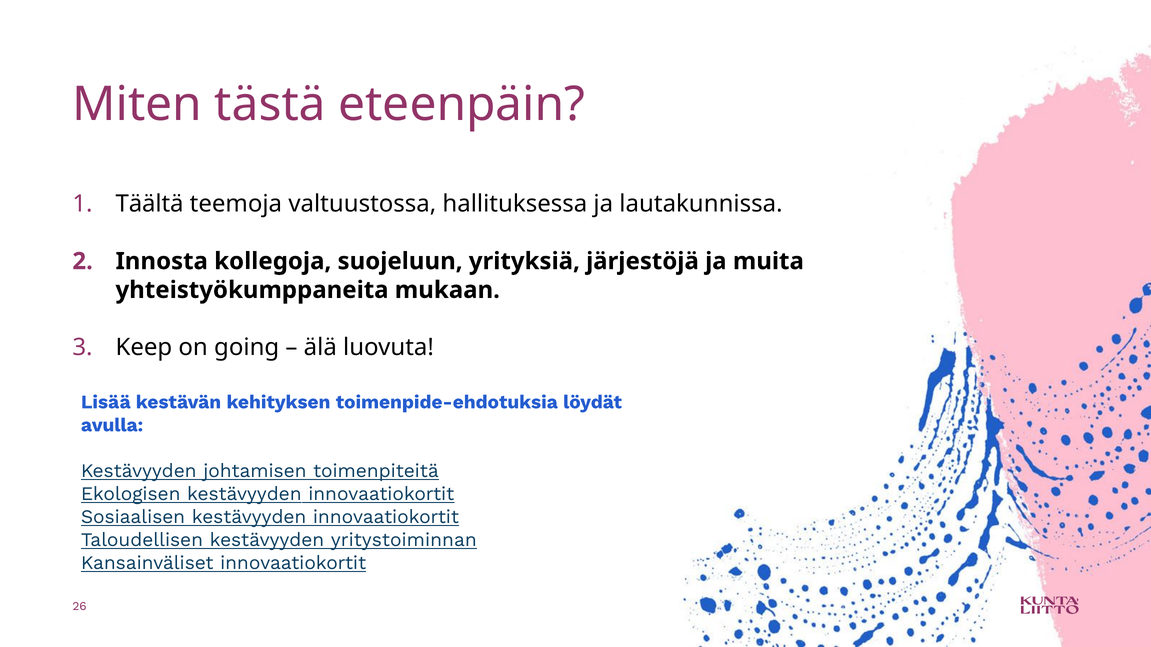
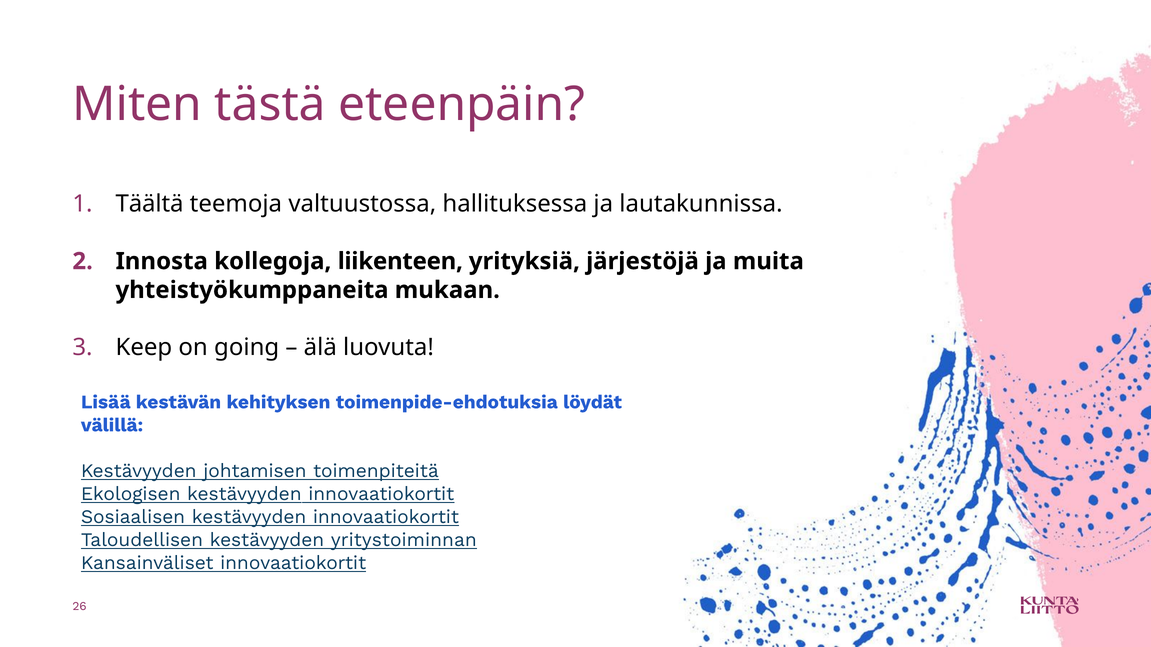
suojeluun: suojeluun -> liikenteen
avulla: avulla -> välillä
